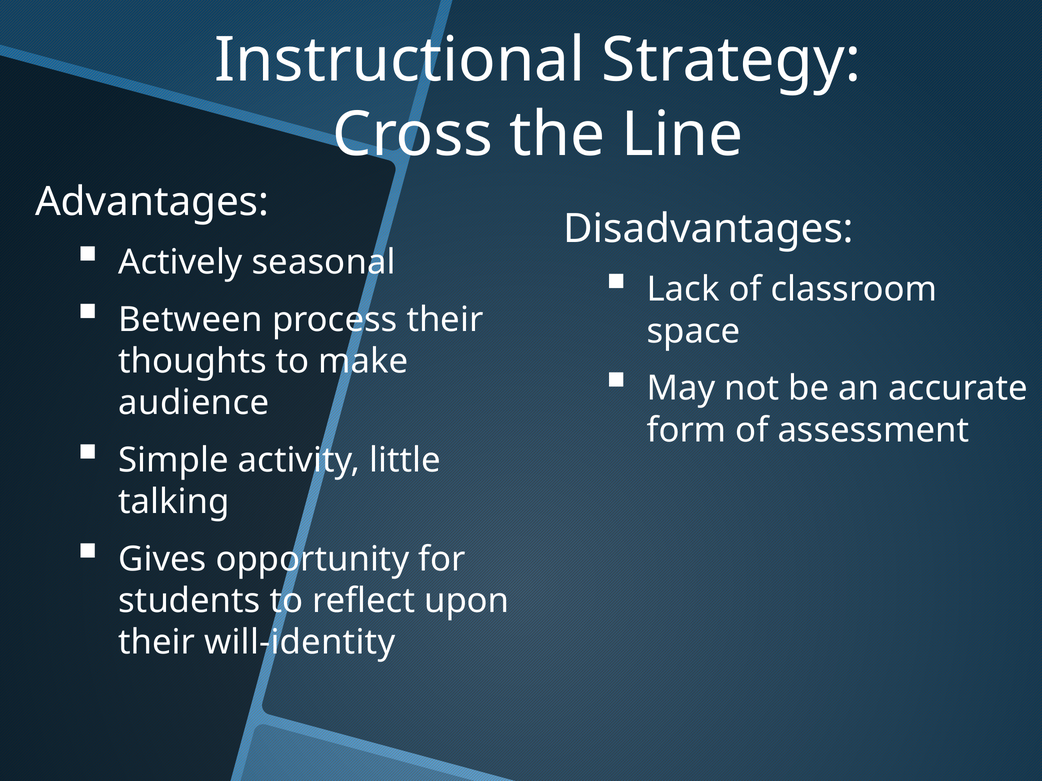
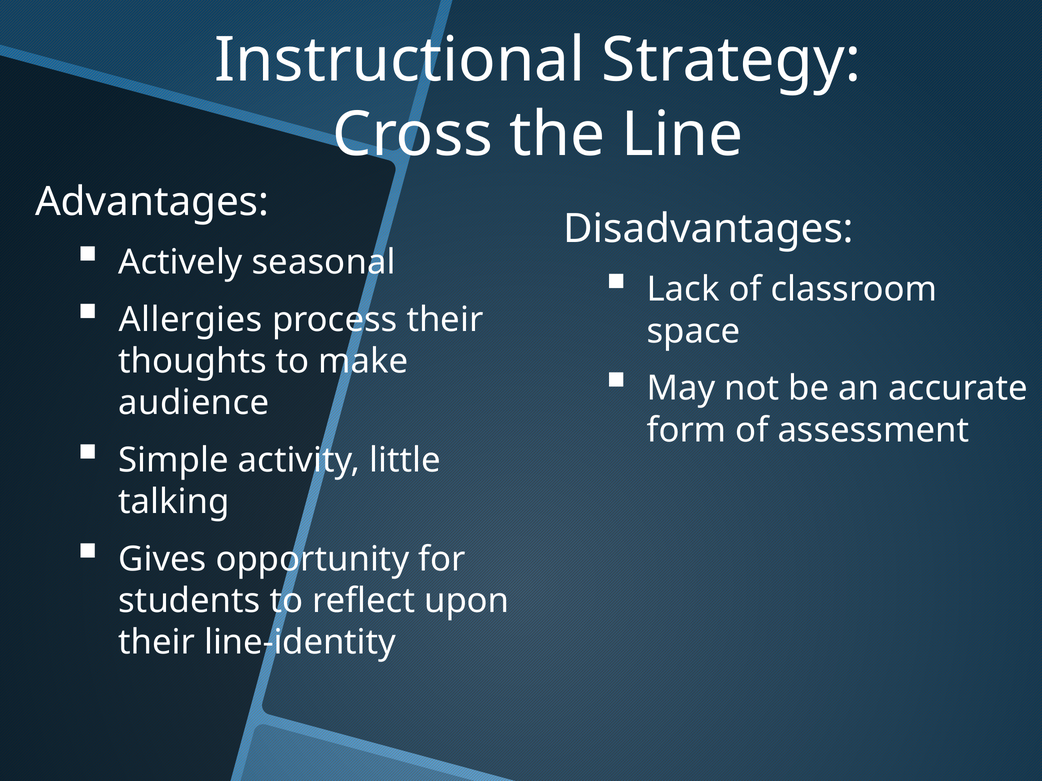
Between: Between -> Allergies
will-identity: will-identity -> line-identity
